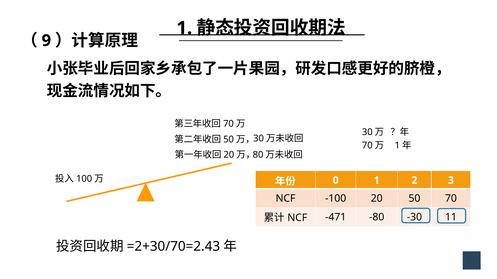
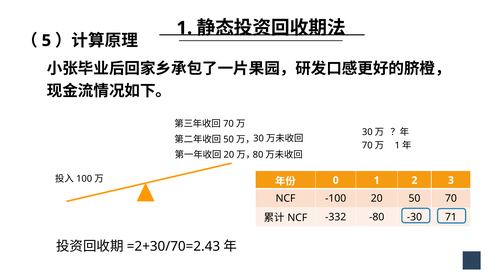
9: 9 -> 5
-471: -471 -> -332
11: 11 -> 71
